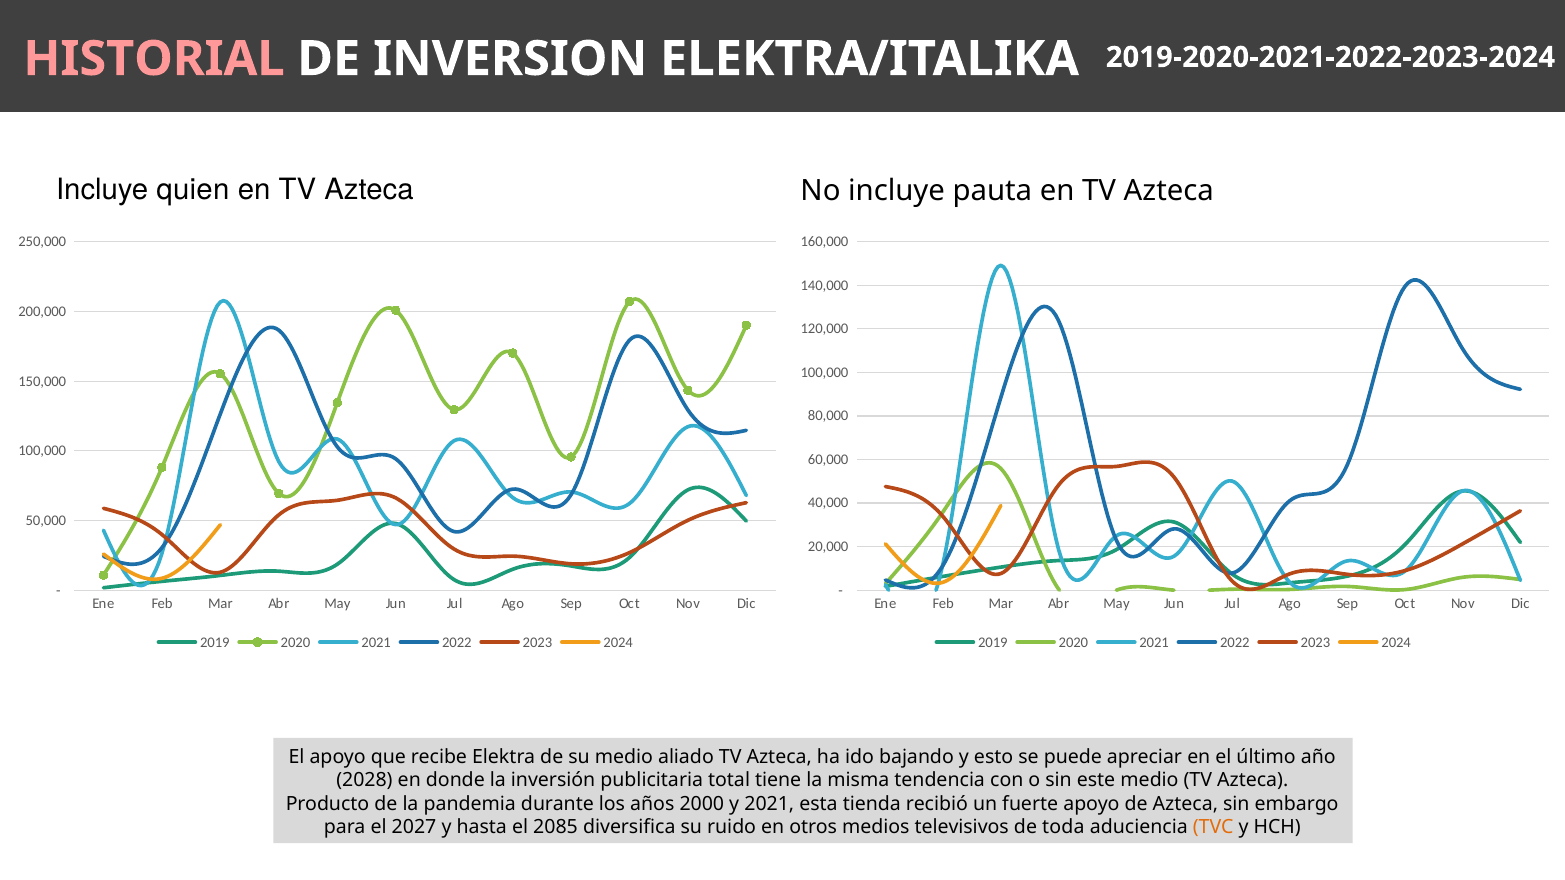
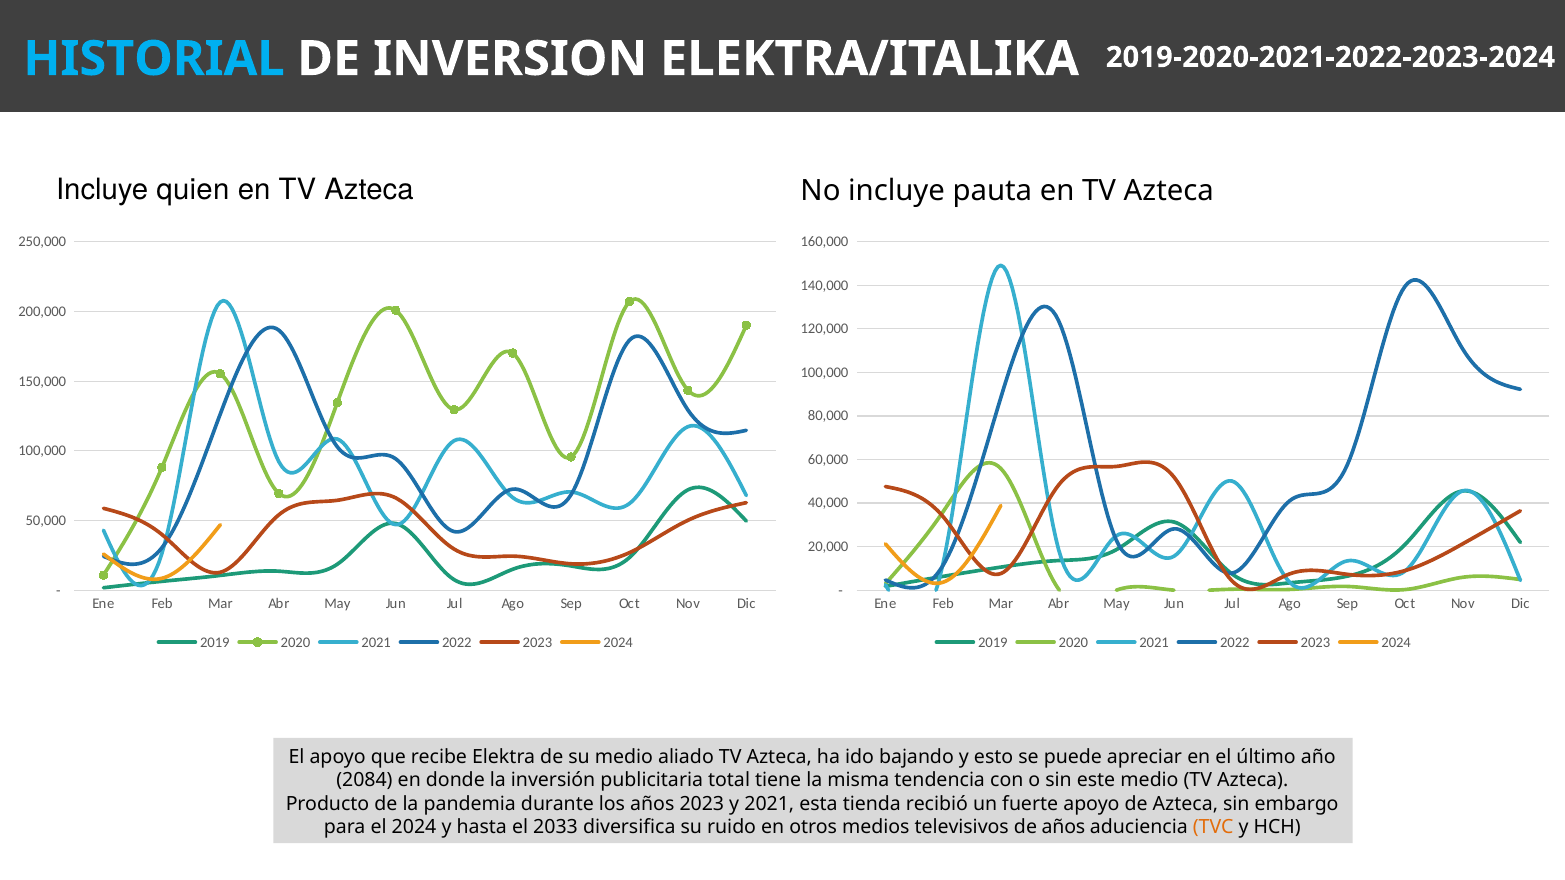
HISTORIAL colour: pink -> light blue
2028: 2028 -> 2084
años 2000: 2000 -> 2023
el 2027: 2027 -> 2024
2085: 2085 -> 2033
de toda: toda -> años
